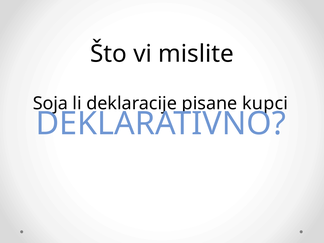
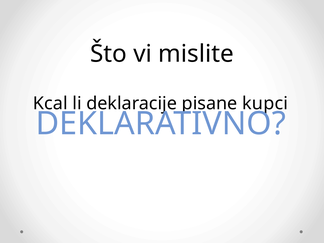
Soja: Soja -> Kcal
